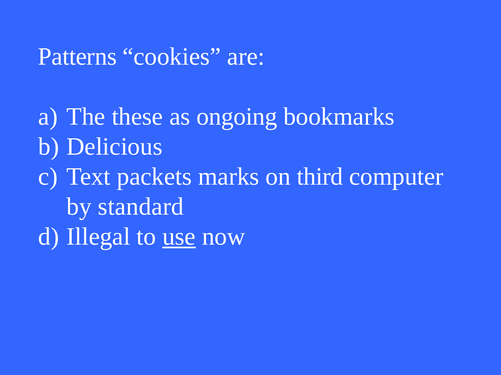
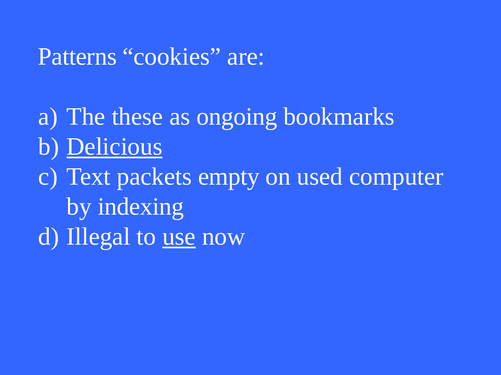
Delicious underline: none -> present
marks: marks -> empty
third: third -> used
standard: standard -> indexing
